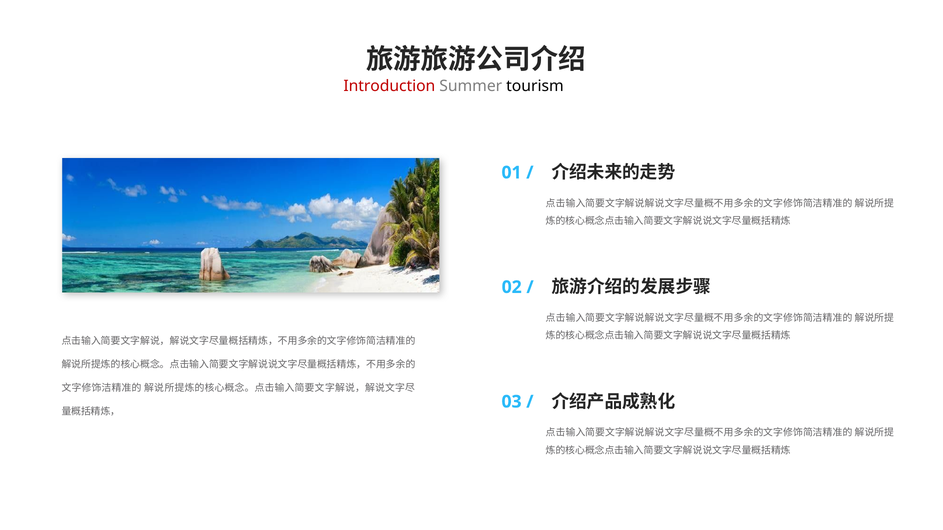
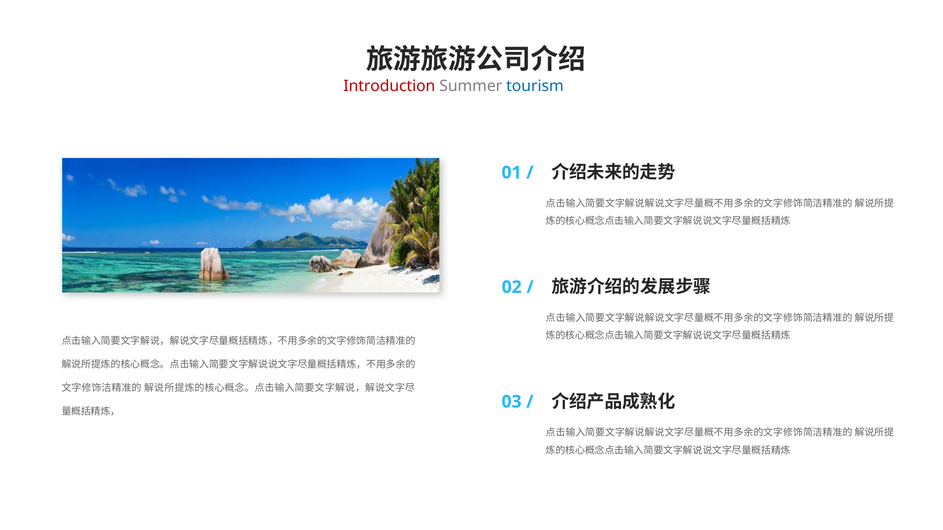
tourism colour: black -> blue
